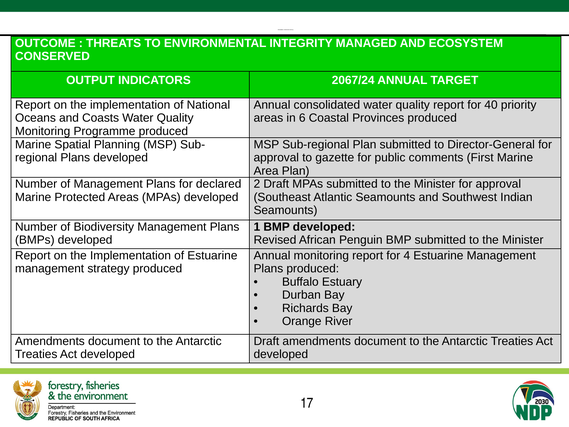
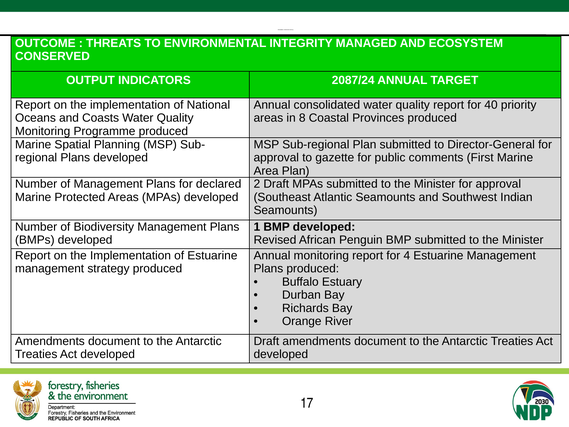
2067/24: 2067/24 -> 2087/24
6: 6 -> 8
